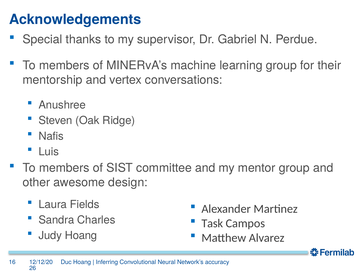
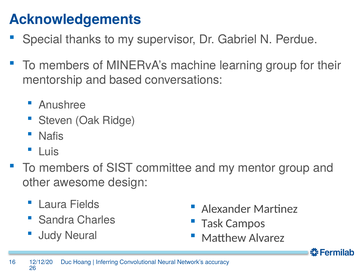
vertex: vertex -> based
Judy Hoang: Hoang -> Neural
